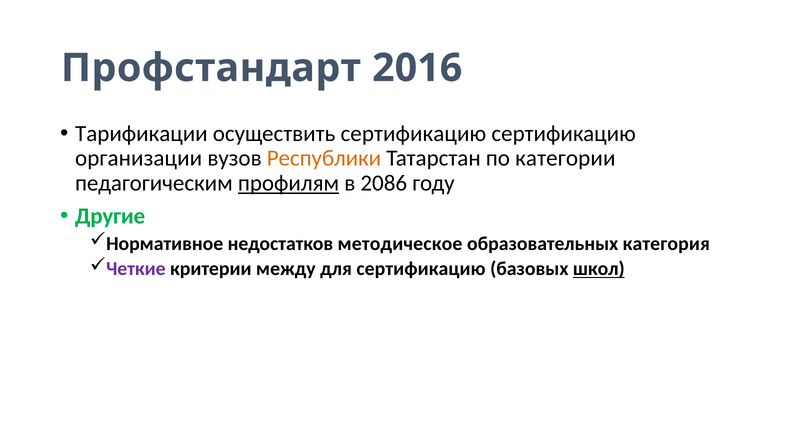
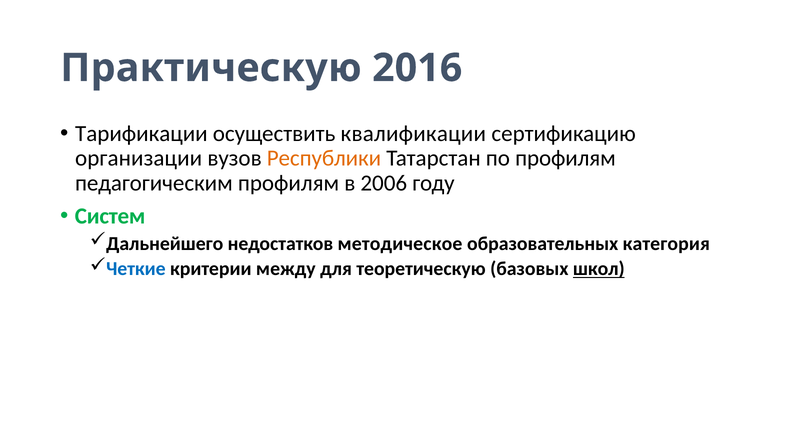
Профстандарт: Профстандарт -> Практическую
осуществить сертификацию: сертификацию -> квалификации
по категории: категории -> профилям
профилям at (289, 183) underline: present -> none
2086: 2086 -> 2006
Другие: Другие -> Систем
Нормативное: Нормативное -> Дальнейшего
Четкие colour: purple -> blue
для сертификацию: сертификацию -> теоретическую
